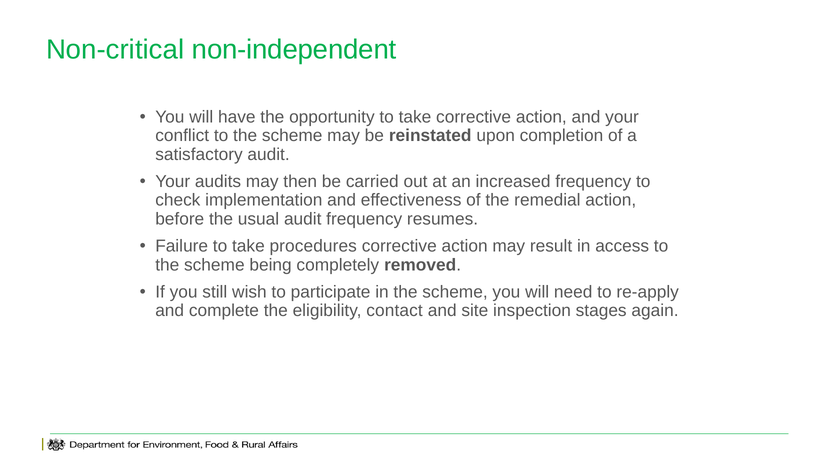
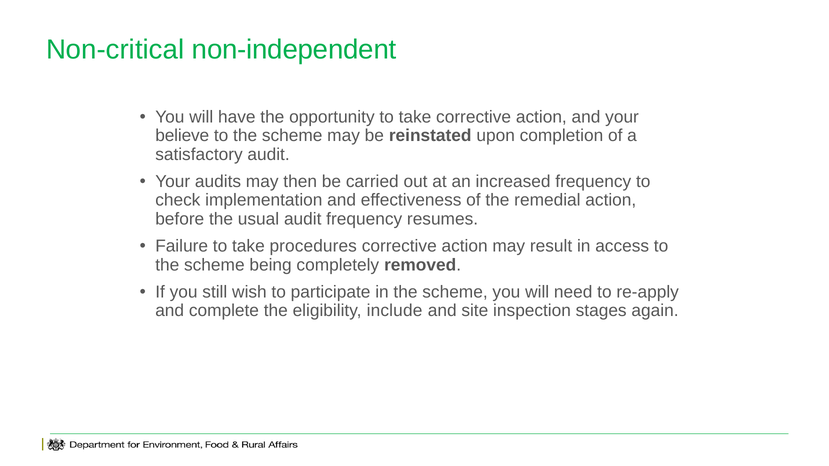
conflict: conflict -> believe
contact: contact -> include
